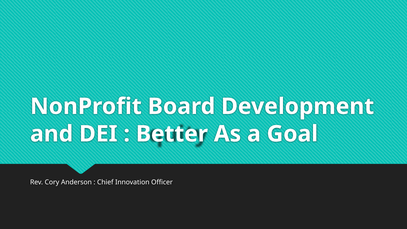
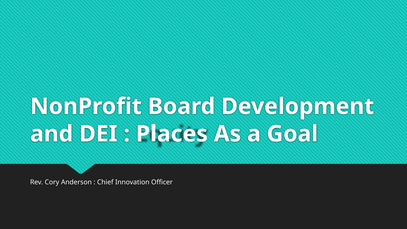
Better: Better -> Places
